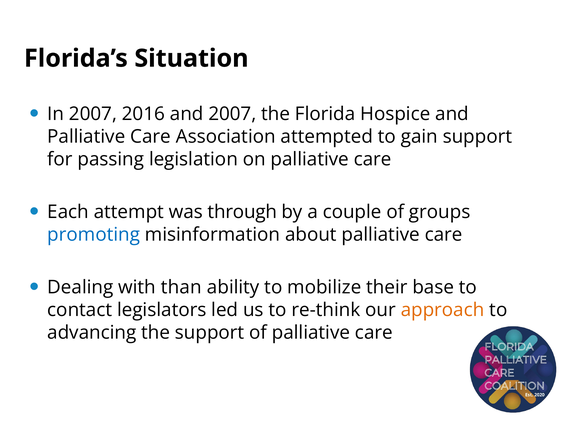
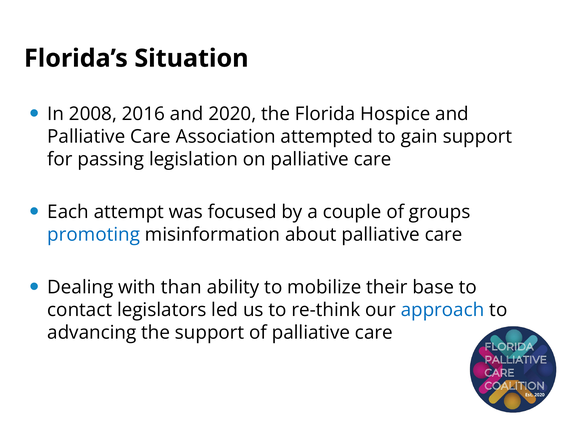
In 2007: 2007 -> 2008
and 2007: 2007 -> 2020
through: through -> focused
approach colour: orange -> blue
